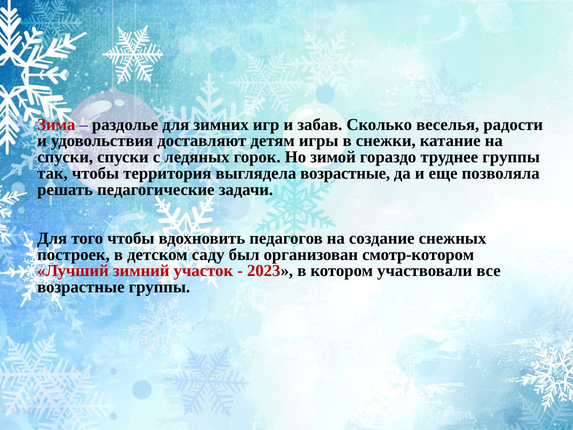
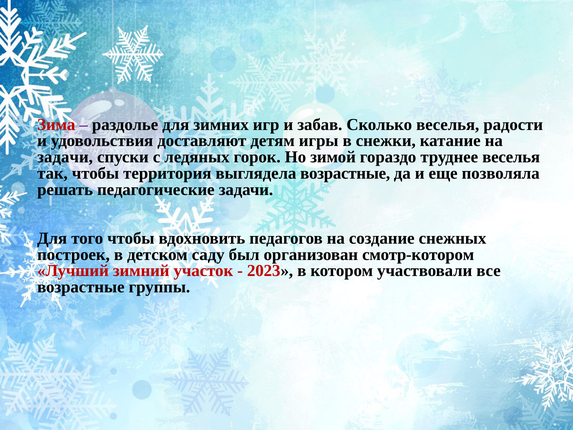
спуски at (65, 157): спуски -> задачи
труднее группы: группы -> веселья
